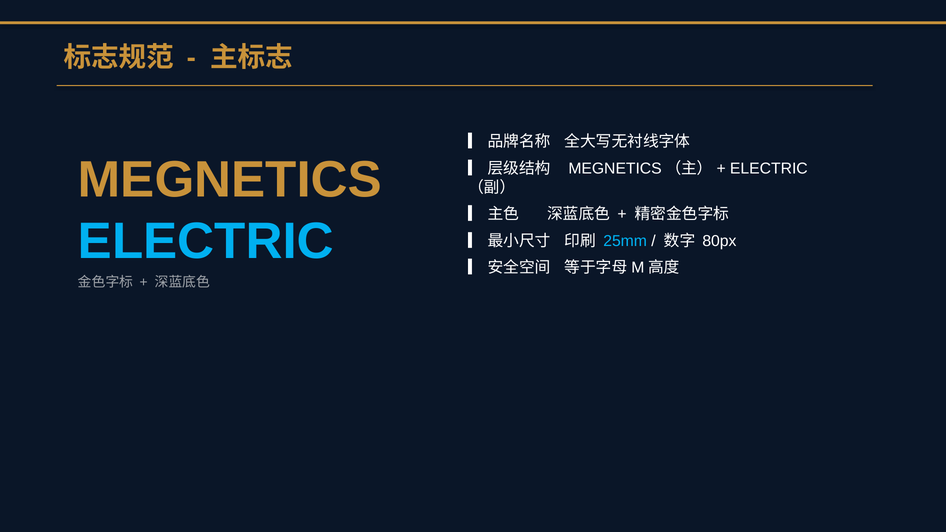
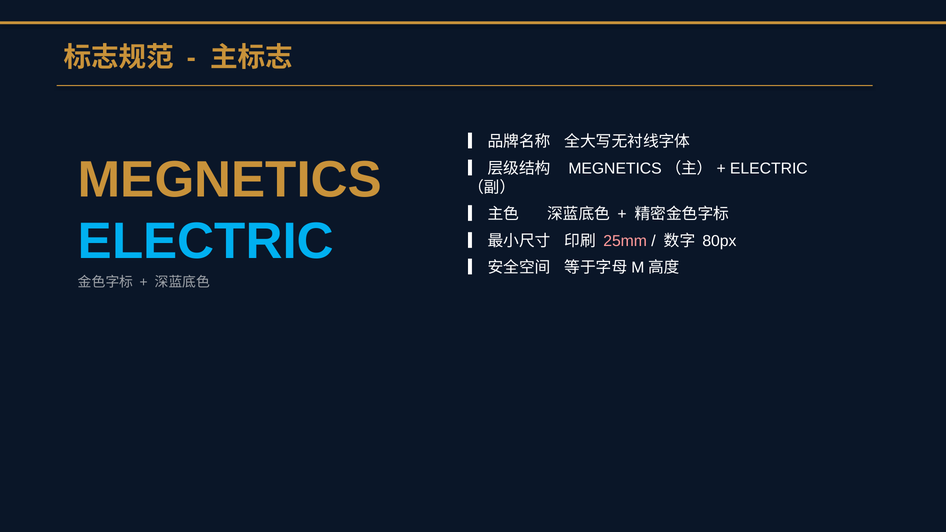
25mm colour: light blue -> pink
